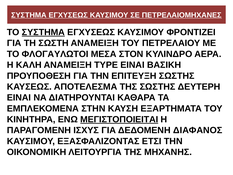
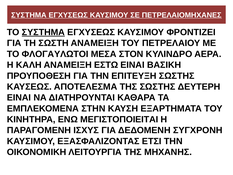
TYPE: TYPE -> ΕΣΤΩ
ΜΕΓΙΣΤΟΠΟΙΕΙΤΑΙ underline: present -> none
ΔΙΑΦΑΝΟΣ: ΔΙΑΦΑΝΟΣ -> ΣΥΓΧΡΟΝΗ
